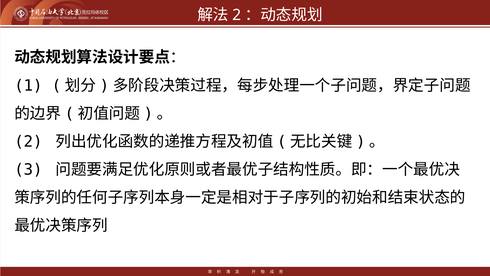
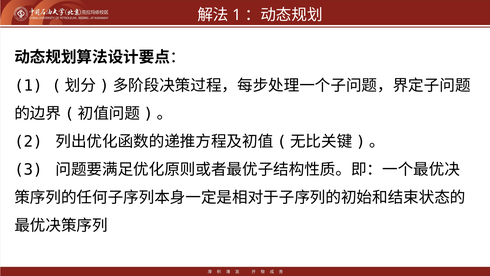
2 at (237, 15): 2 -> 1
